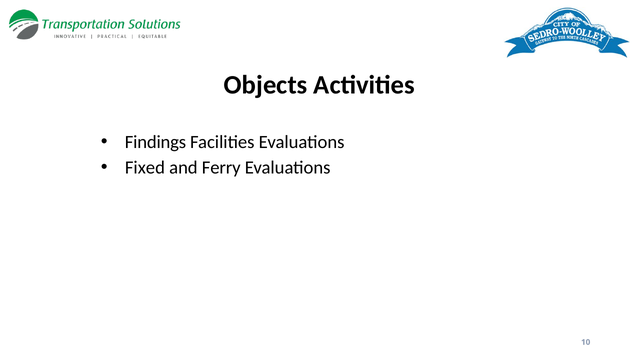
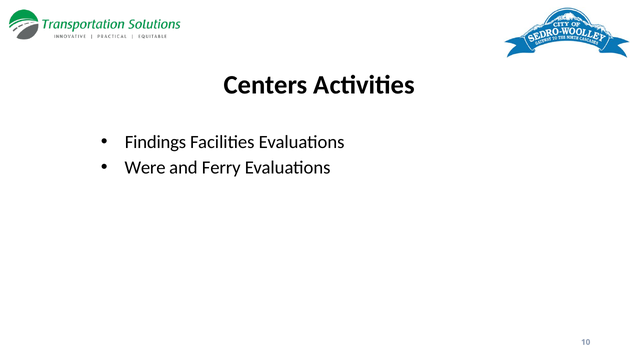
Objects: Objects -> Centers
Fixed: Fixed -> Were
